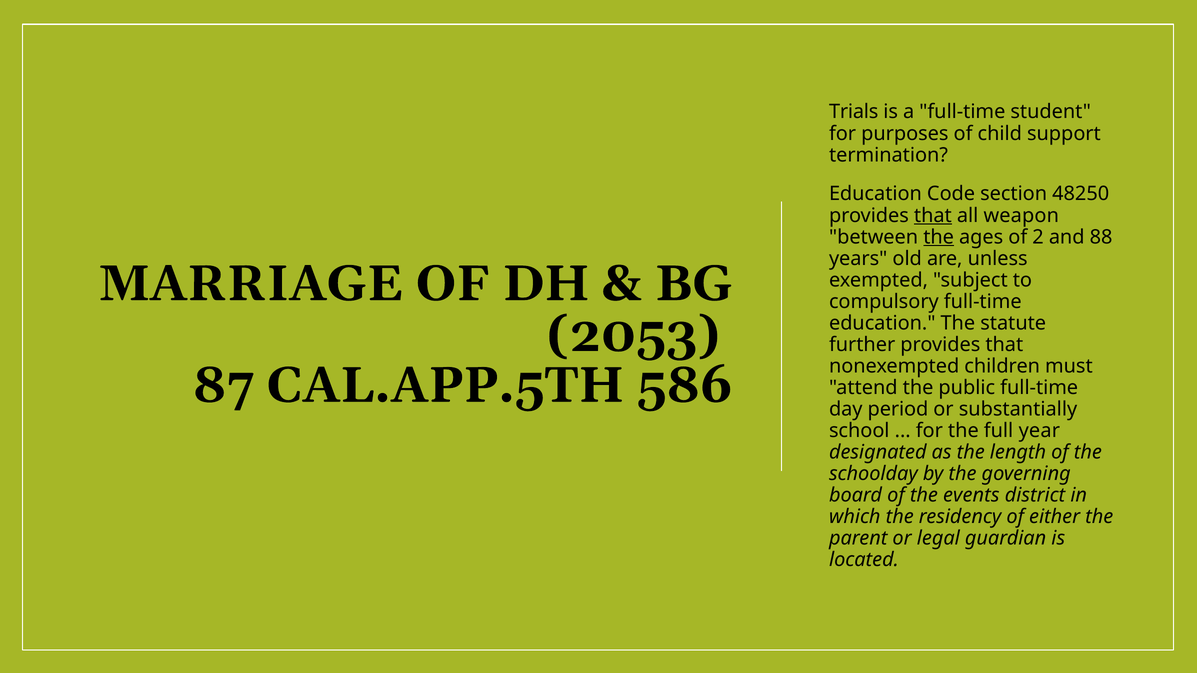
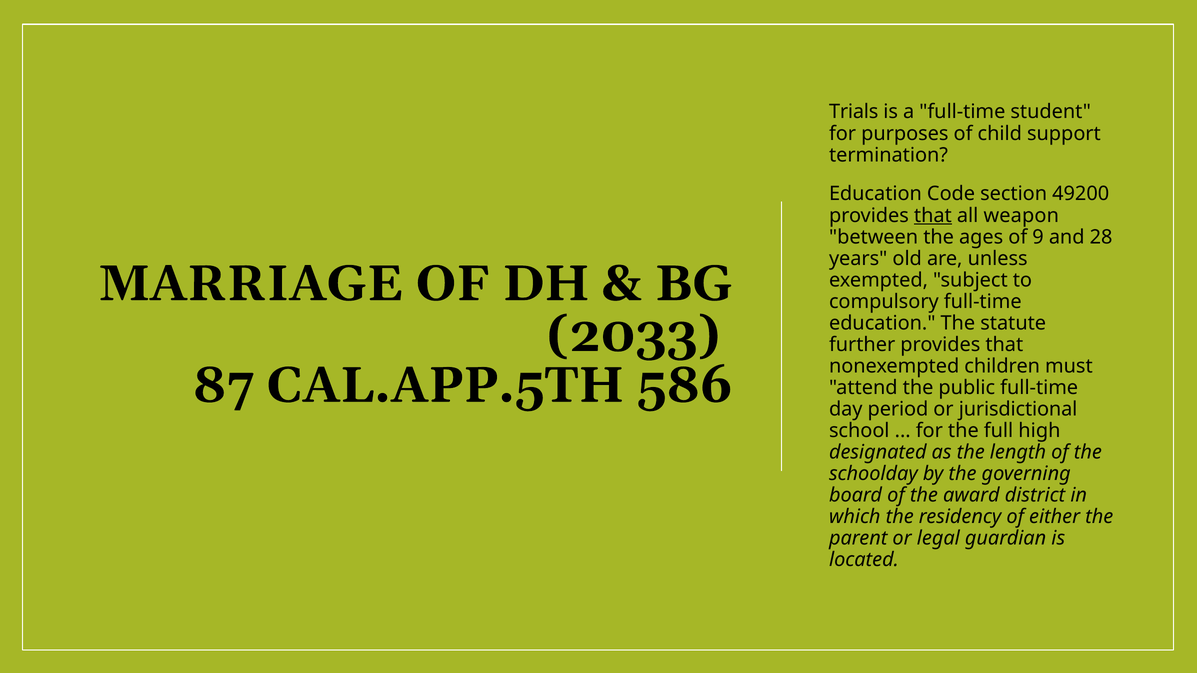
48250: 48250 -> 49200
the at (939, 237) underline: present -> none
2: 2 -> 9
88: 88 -> 28
2053: 2053 -> 2033
substantially: substantially -> jurisdictional
year: year -> high
events: events -> award
